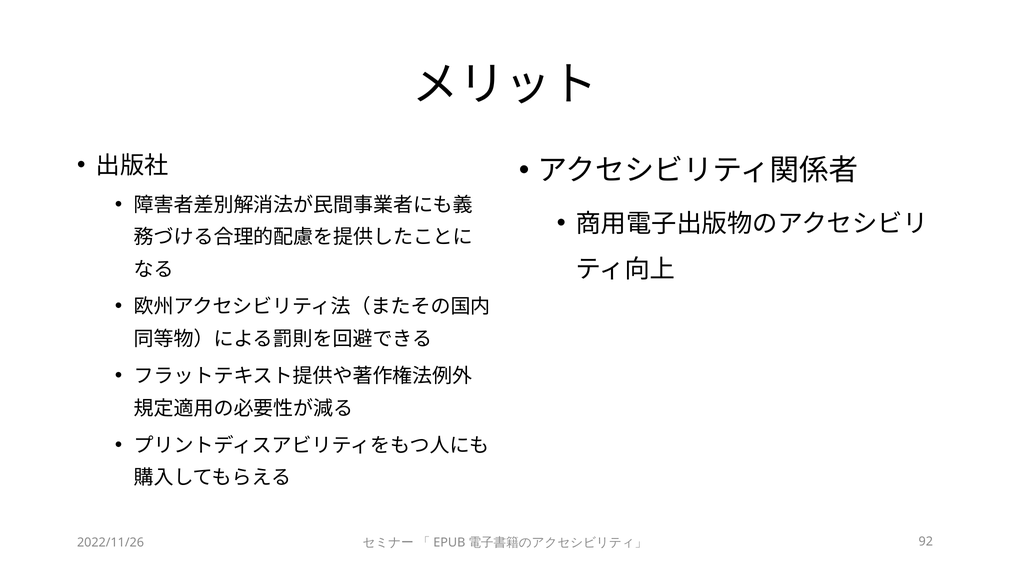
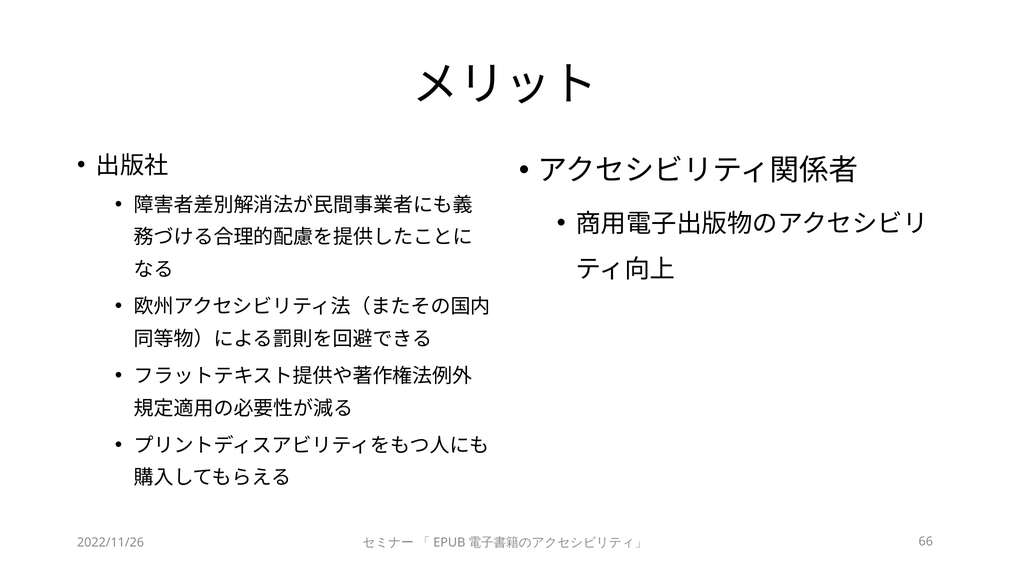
92: 92 -> 66
